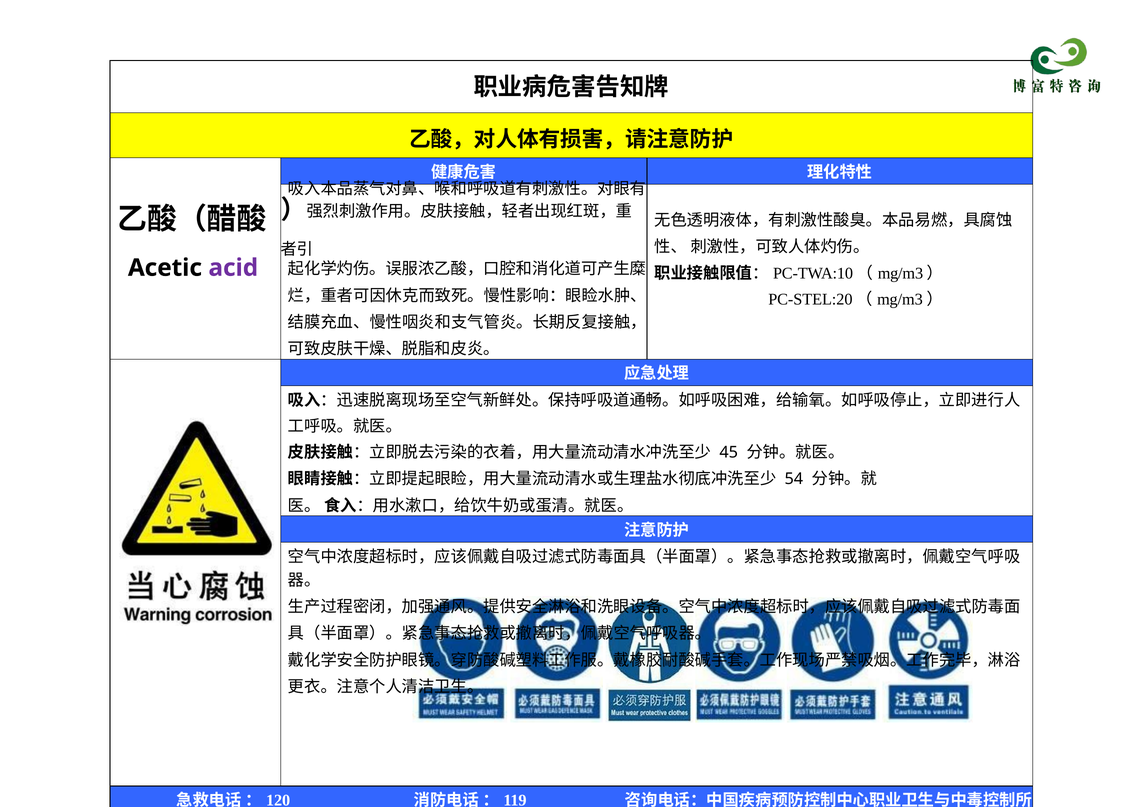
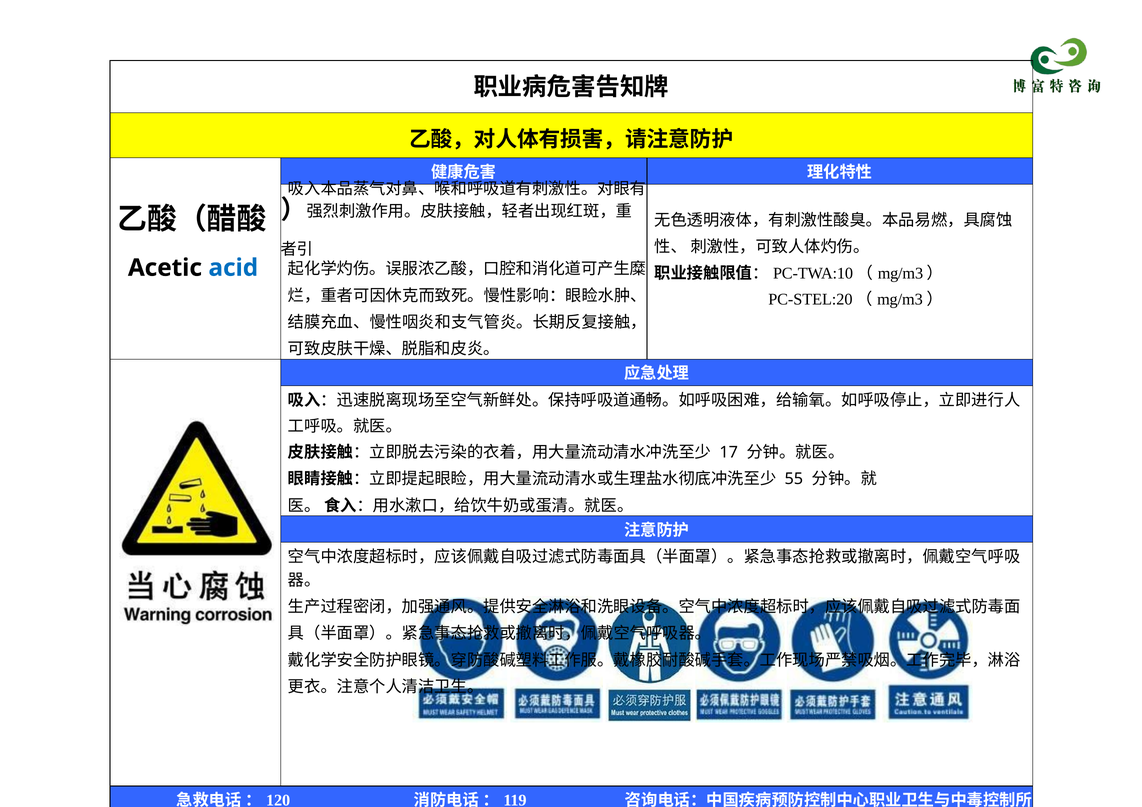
acid colour: purple -> blue
45: 45 -> 17
54: 54 -> 55
